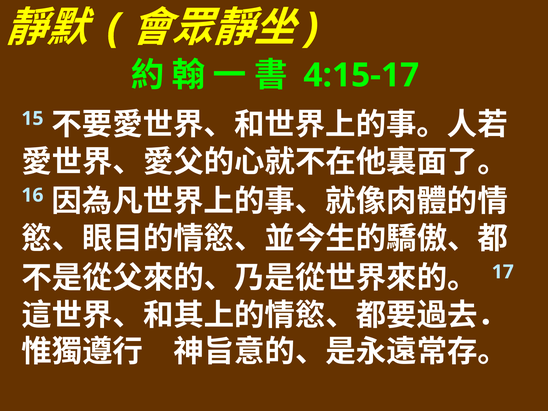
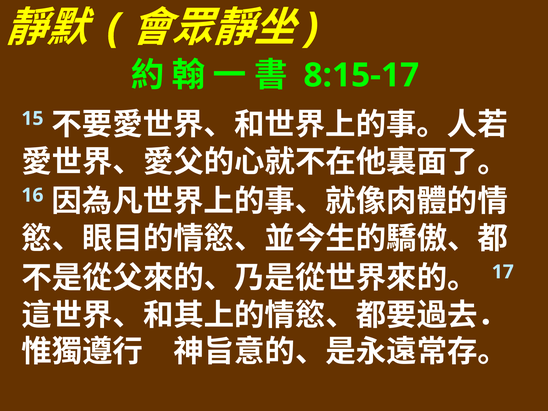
4:15-17: 4:15-17 -> 8:15-17
